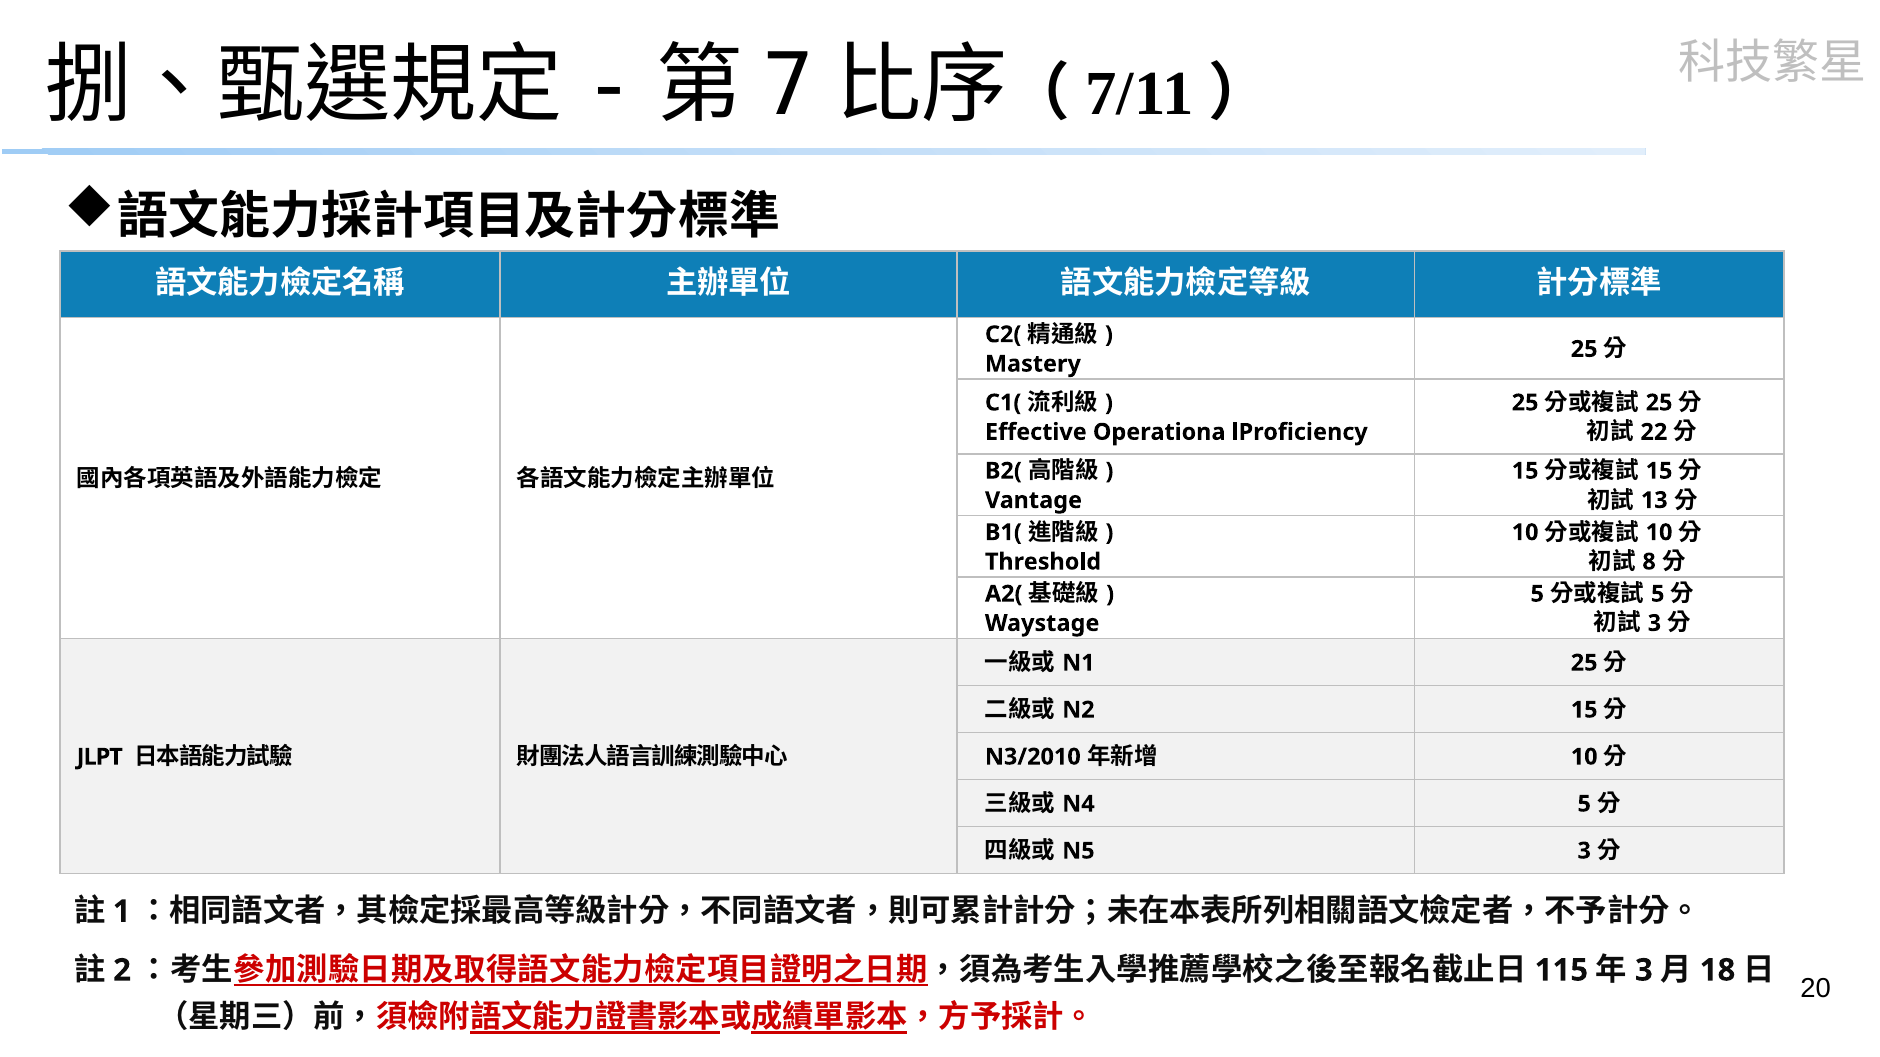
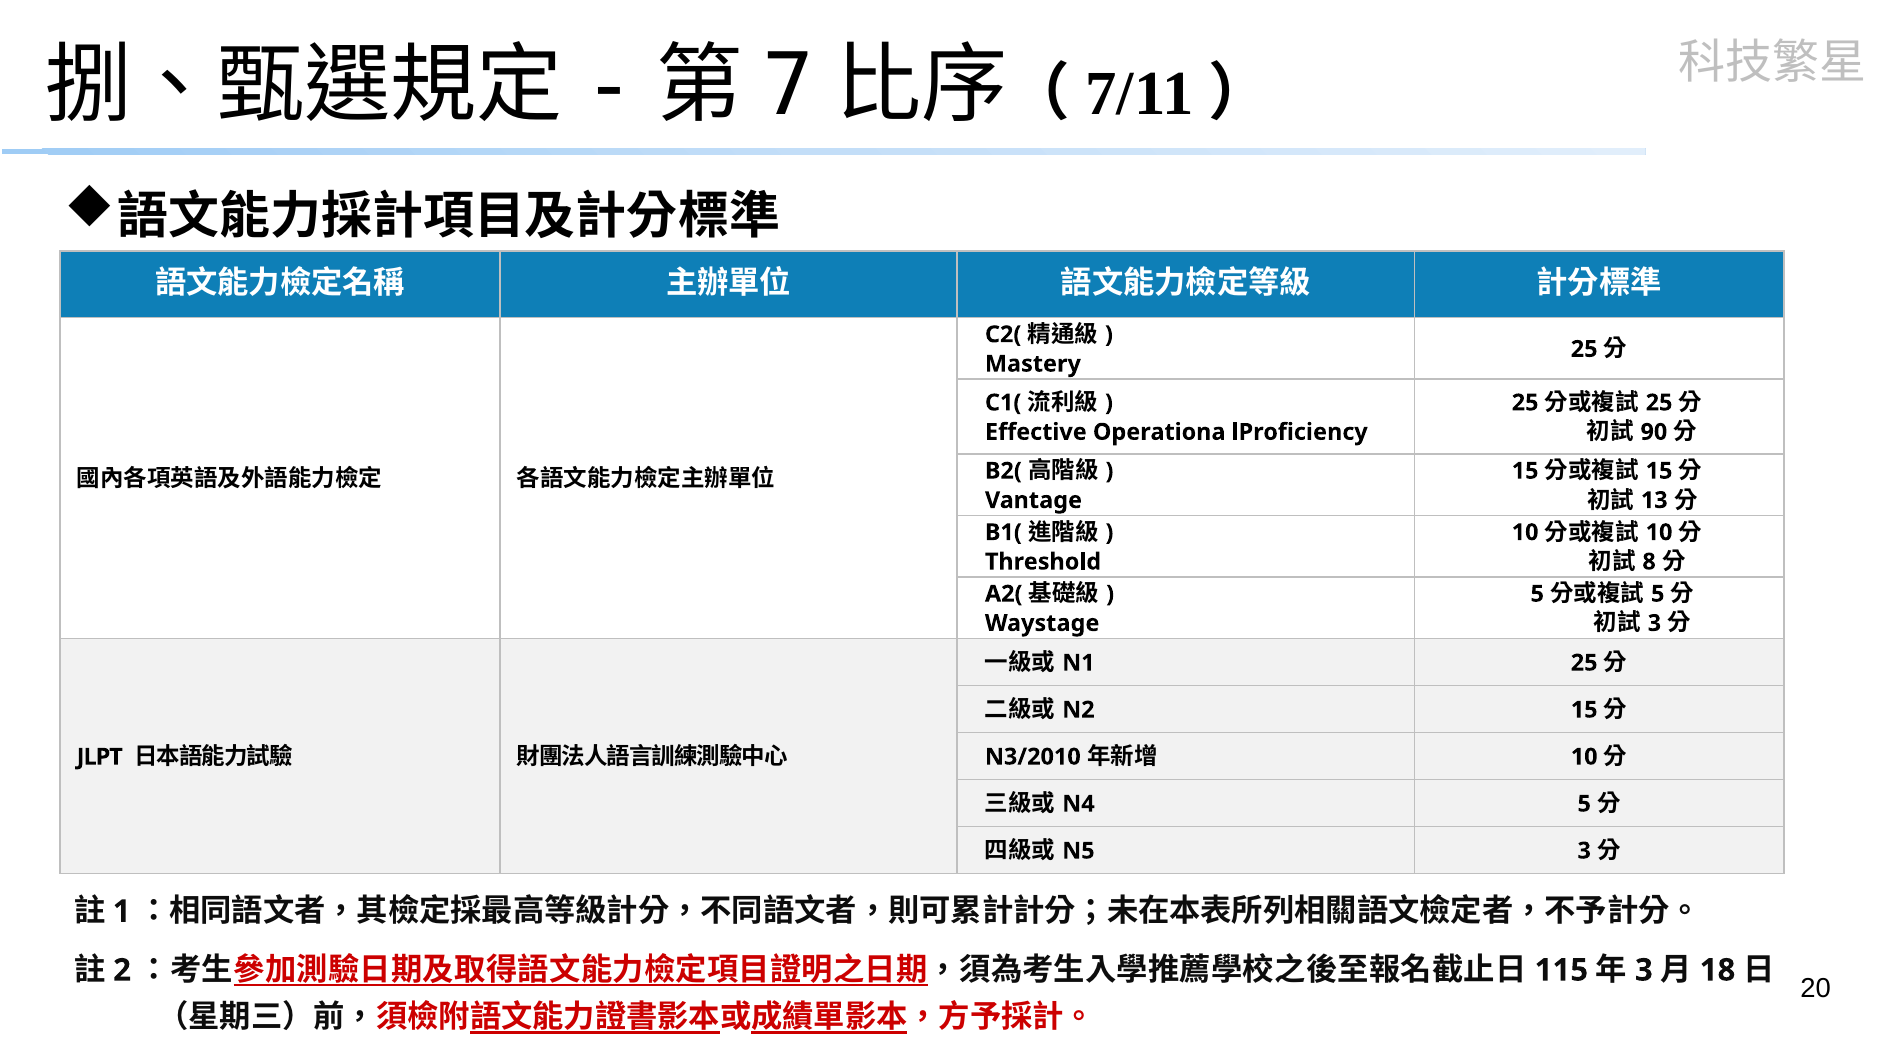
22: 22 -> 90
